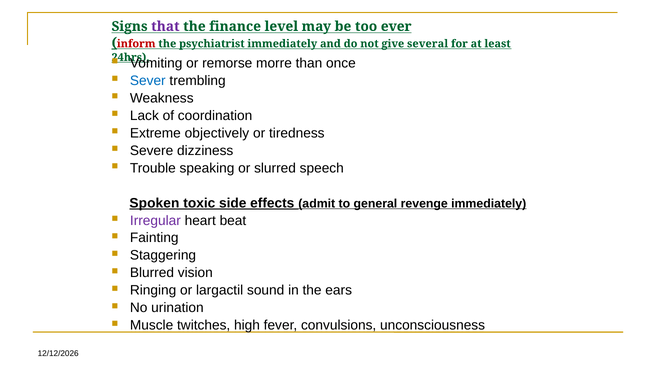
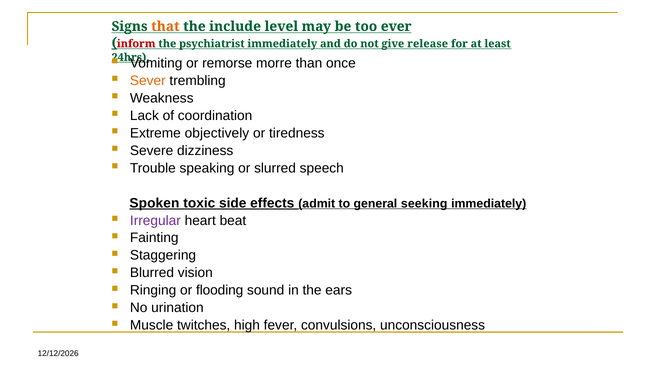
that colour: purple -> orange
finance: finance -> include
several: several -> release
Sever colour: blue -> orange
revenge: revenge -> seeking
largactil: largactil -> flooding
